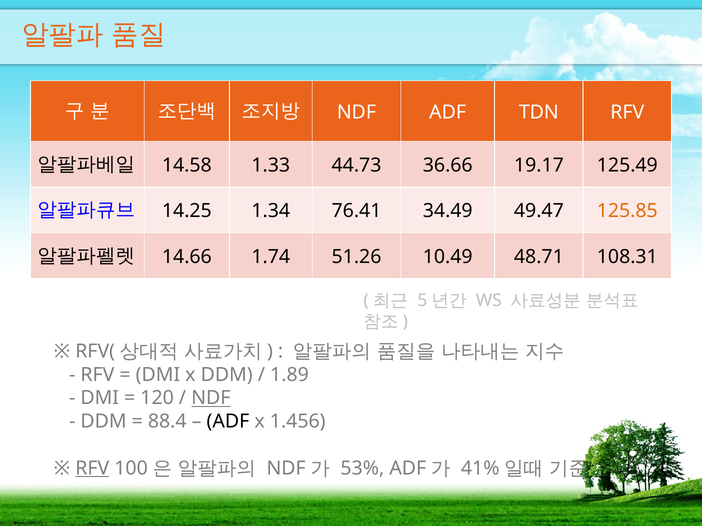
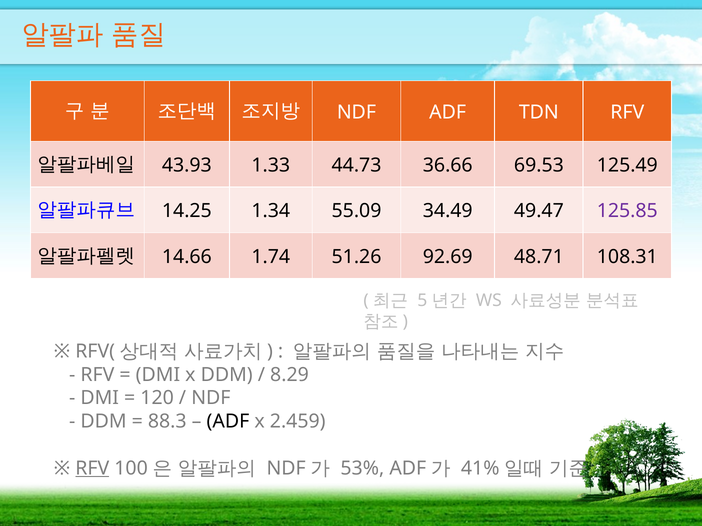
14.58: 14.58 -> 43.93
19.17: 19.17 -> 69.53
76.41: 76.41 -> 55.09
125.85 colour: orange -> purple
10.49: 10.49 -> 92.69
1.89: 1.89 -> 8.29
NDF at (211, 398) underline: present -> none
88.4: 88.4 -> 88.3
1.456: 1.456 -> 2.459
